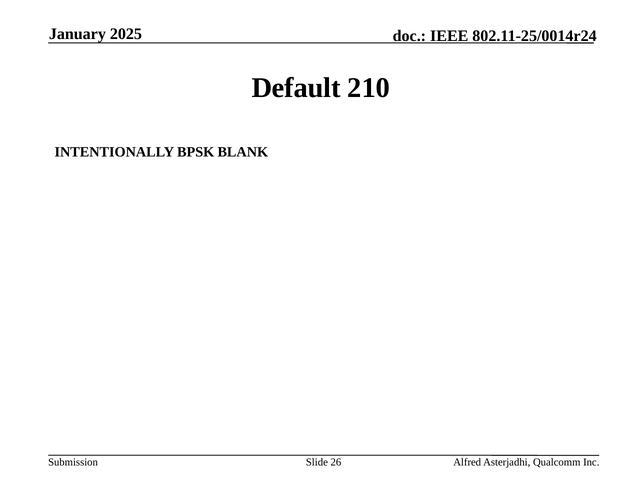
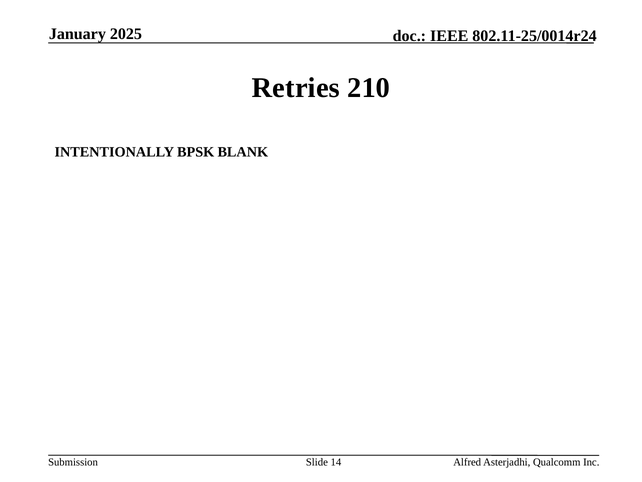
Default: Default -> Retries
26: 26 -> 14
